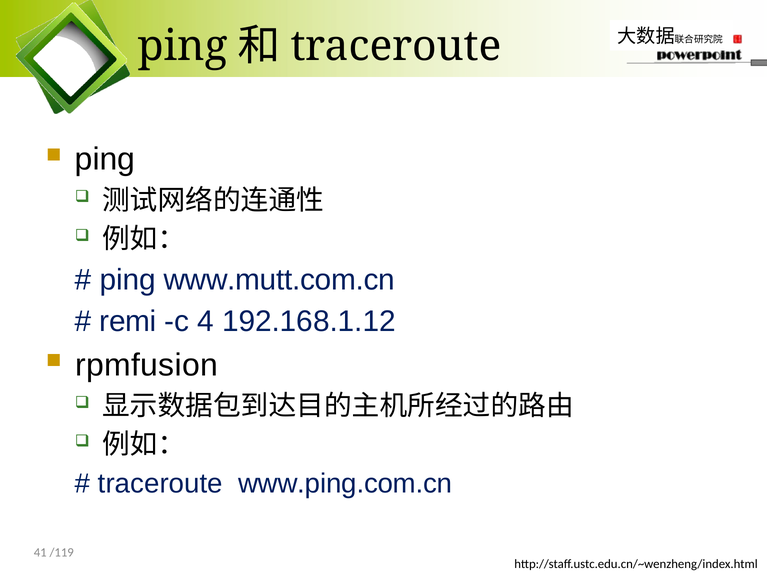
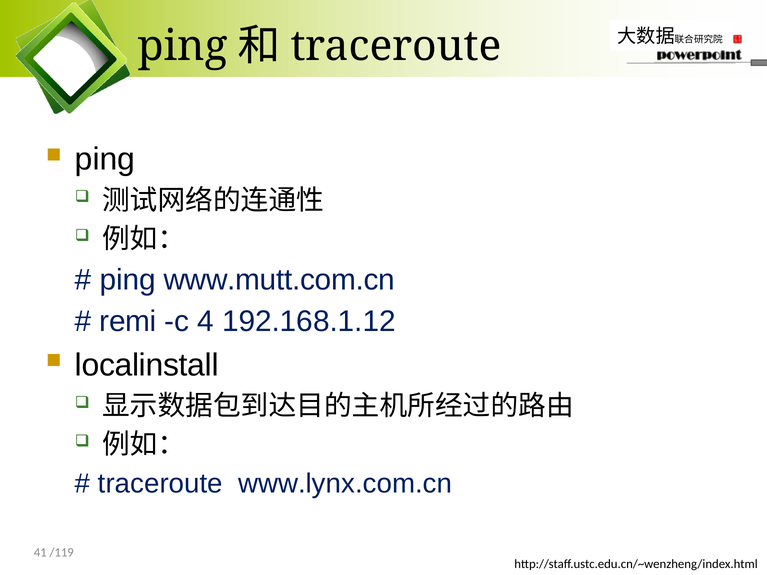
rpmfusion: rpmfusion -> localinstall
www.ping.com.cn: www.ping.com.cn -> www.lynx.com.cn
